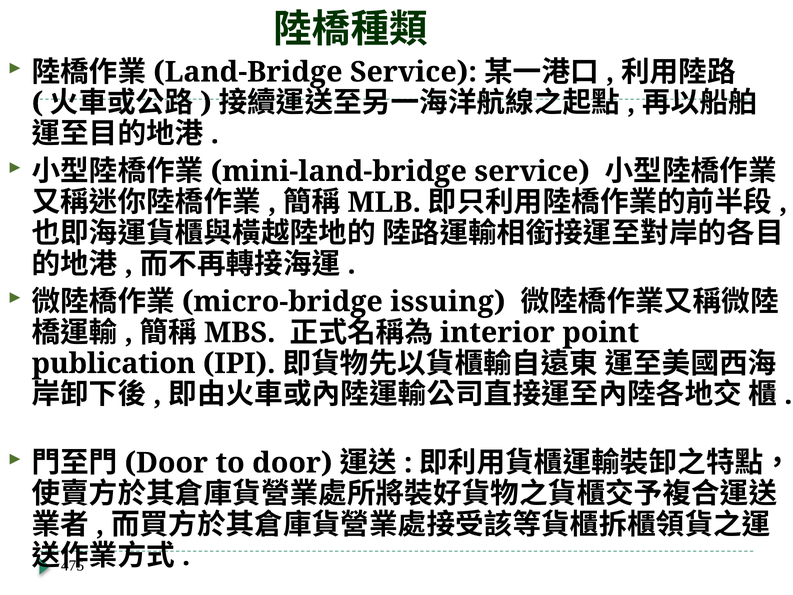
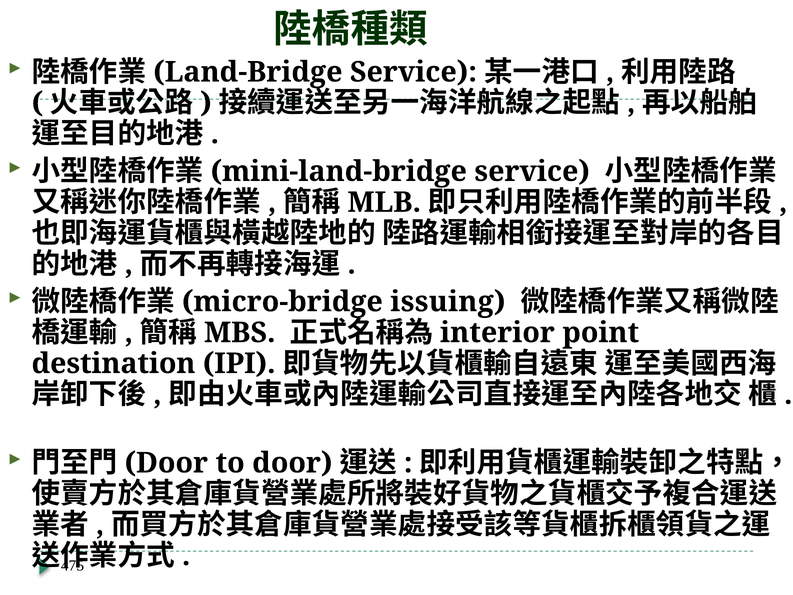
publication: publication -> destination
